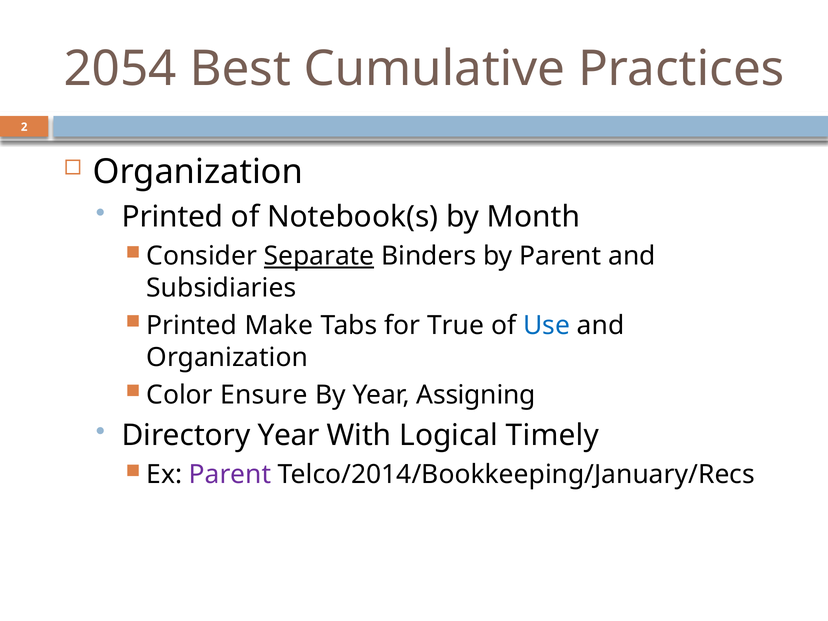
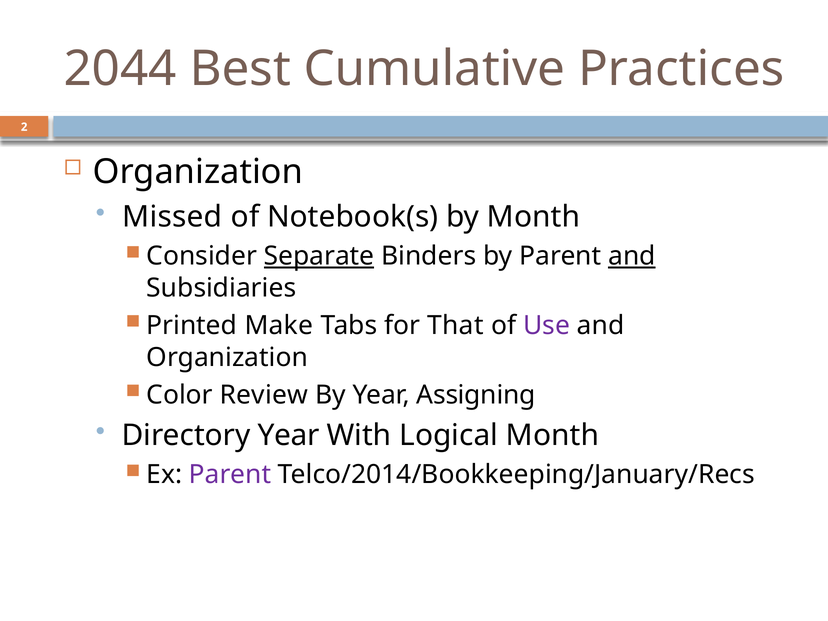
2054: 2054 -> 2044
Printed at (172, 217): Printed -> Missed
and at (632, 256) underline: none -> present
True: True -> That
Use colour: blue -> purple
Ensure: Ensure -> Review
Logical Timely: Timely -> Month
